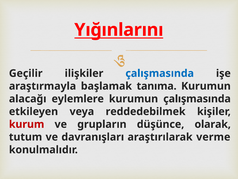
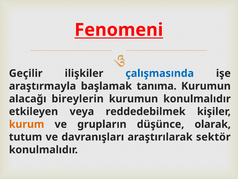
Yığınlarını: Yığınlarını -> Fenomeni
eylemlere: eylemlere -> bireylerin
kurumun çalışmasında: çalışmasında -> konulmalıdır
kurum colour: red -> orange
verme: verme -> sektör
